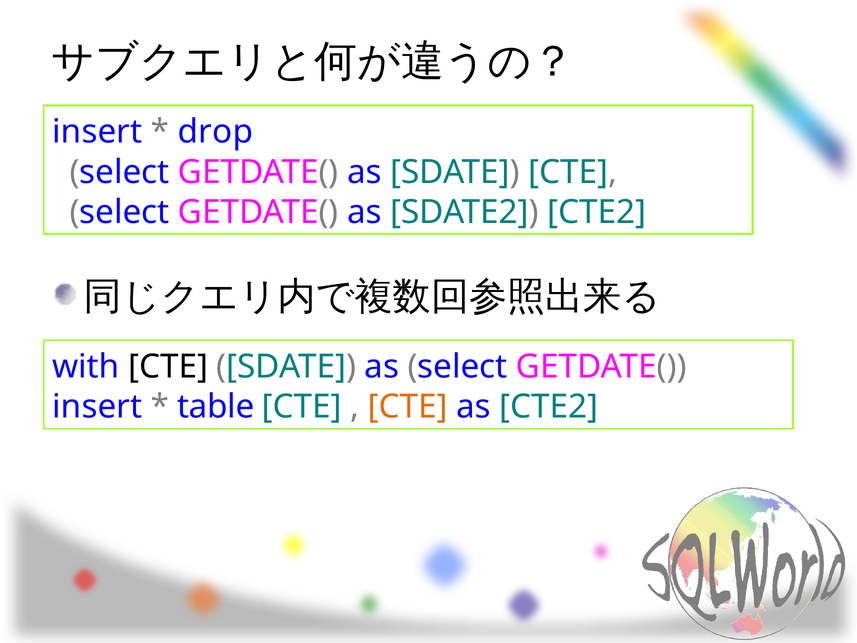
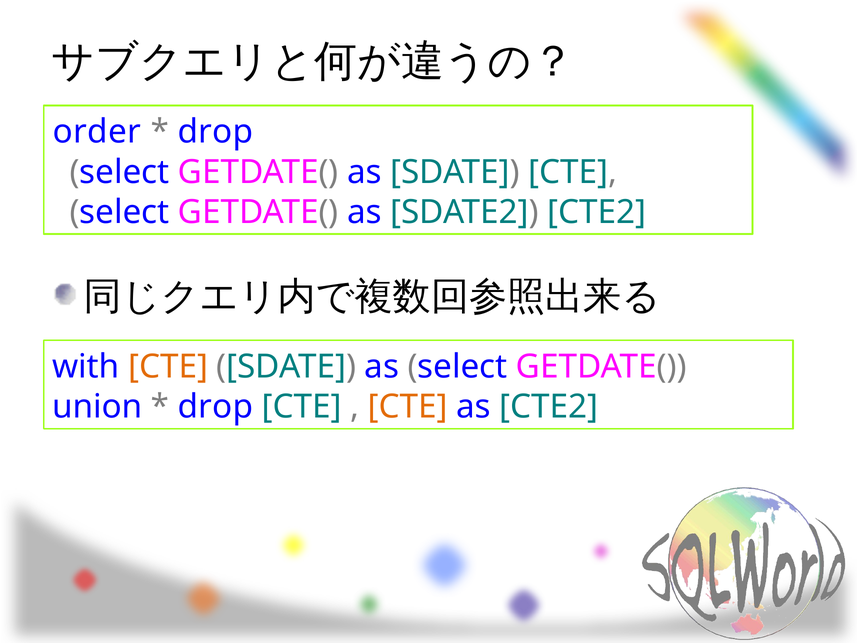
insert at (97, 132): insert -> order
CTE at (168, 367) colour: black -> orange
insert at (97, 407): insert -> union
table at (216, 407): table -> drop
